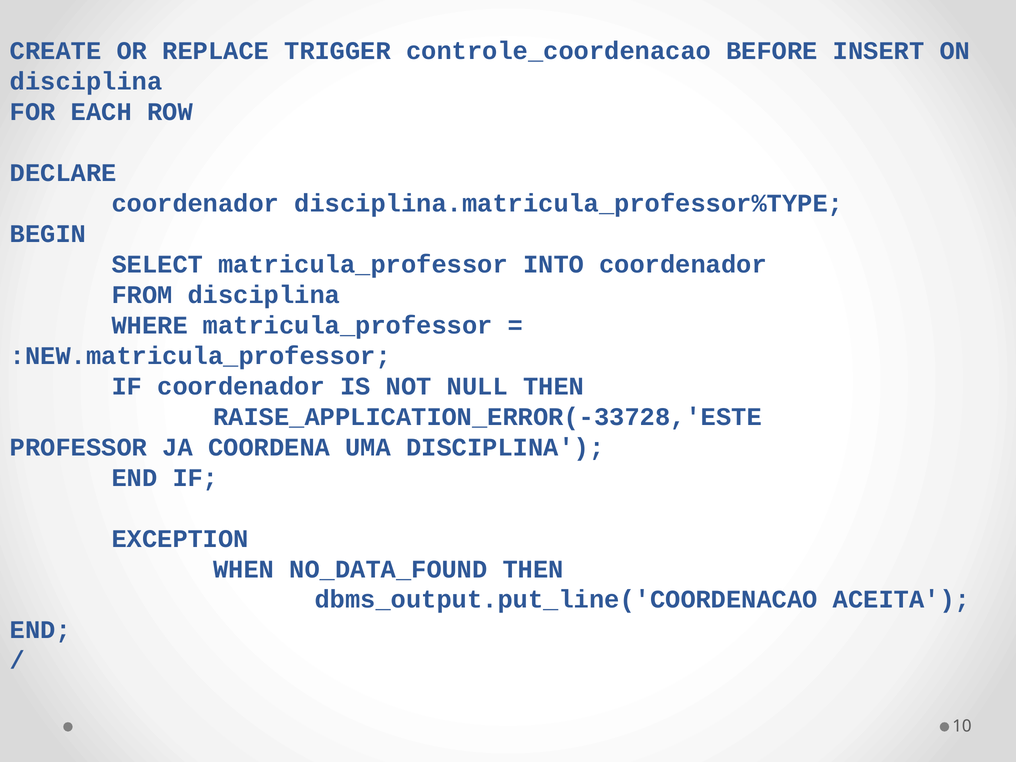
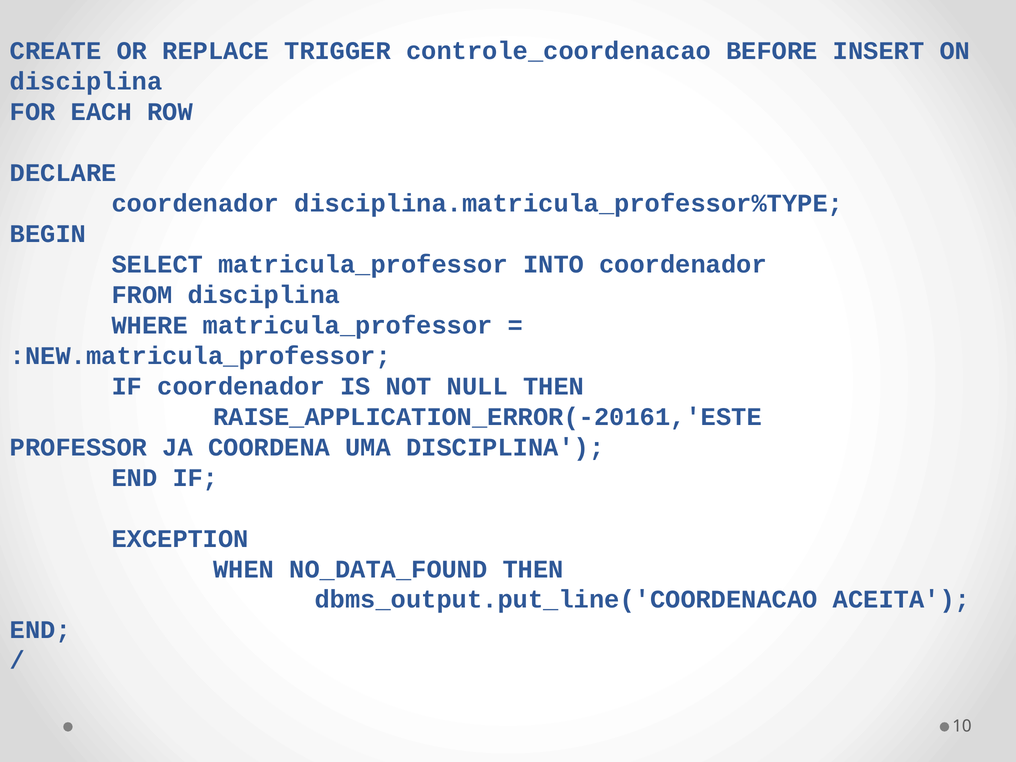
RAISE_APPLICATION_ERROR(-33728,'ESTE: RAISE_APPLICATION_ERROR(-33728,'ESTE -> RAISE_APPLICATION_ERROR(-20161,'ESTE
